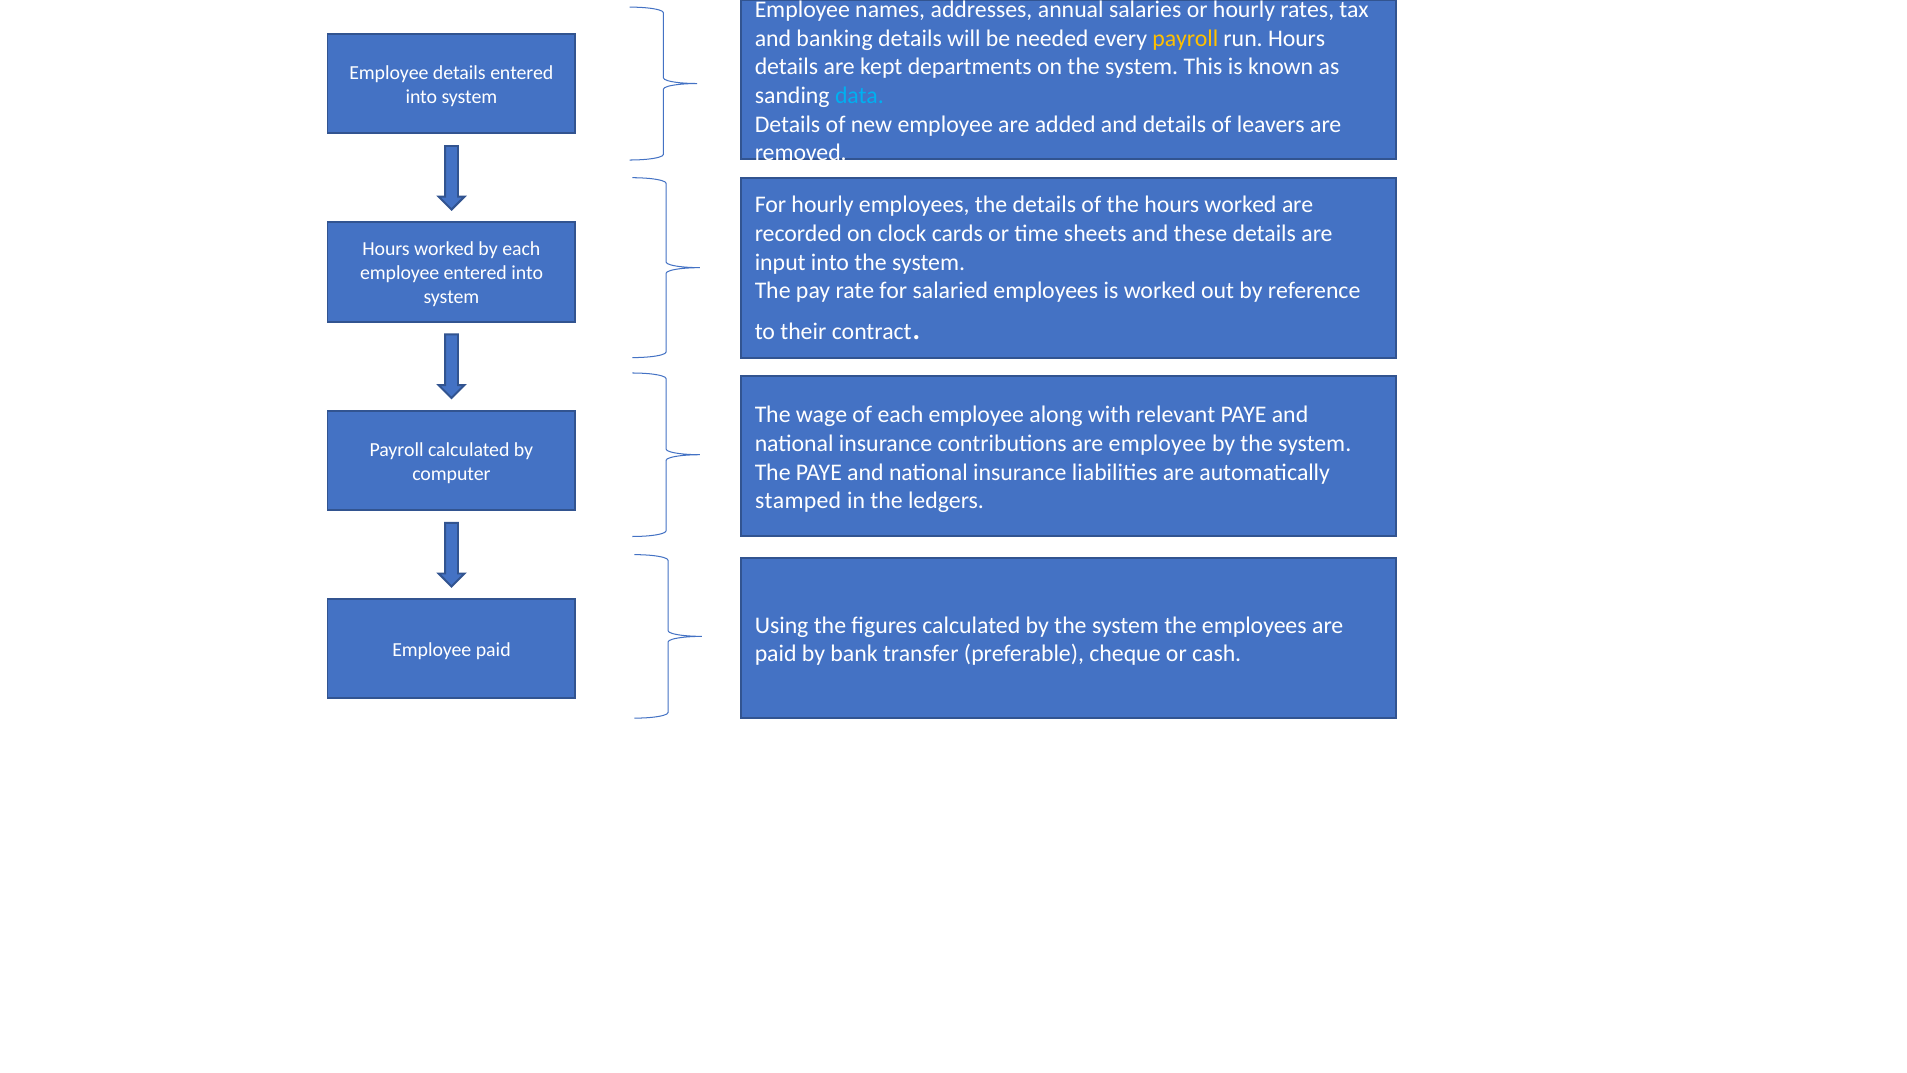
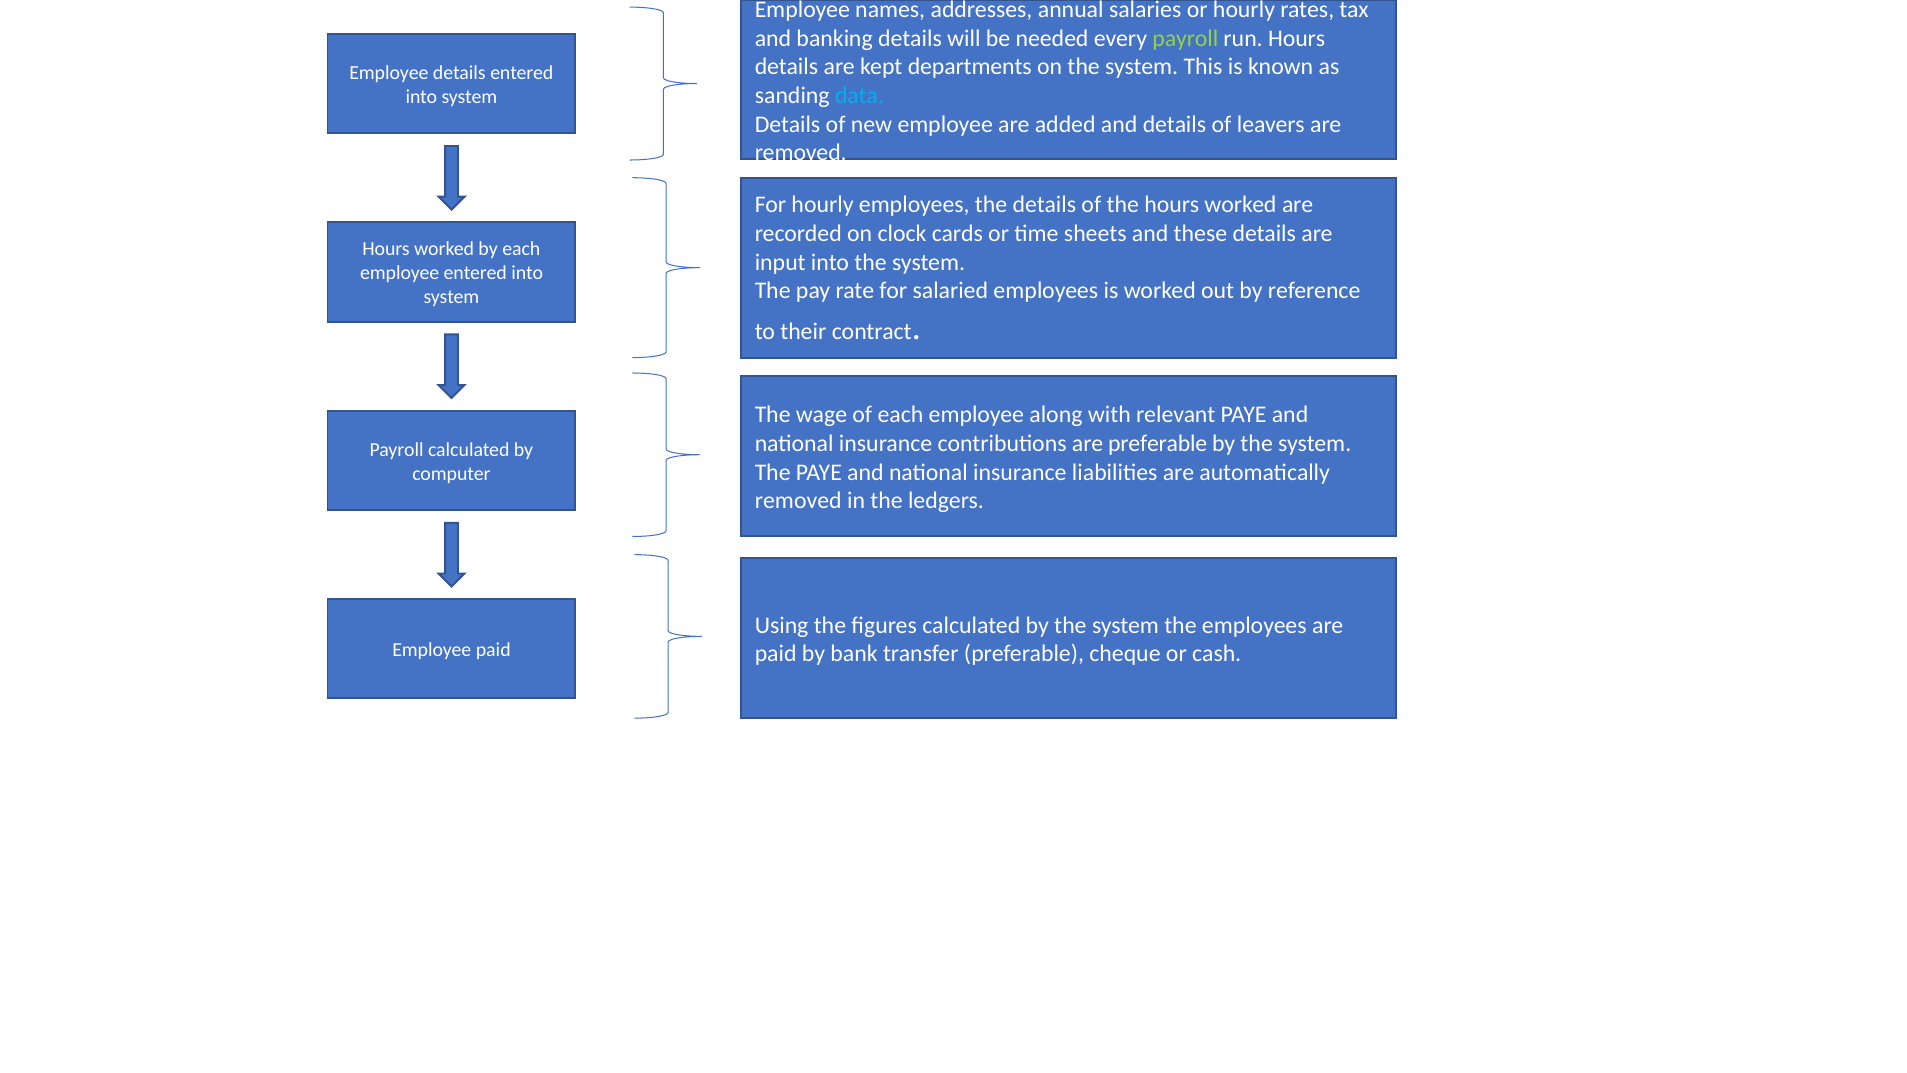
payroll at (1185, 38) colour: yellow -> light green
are employee: employee -> preferable
stamped at (798, 501): stamped -> removed
